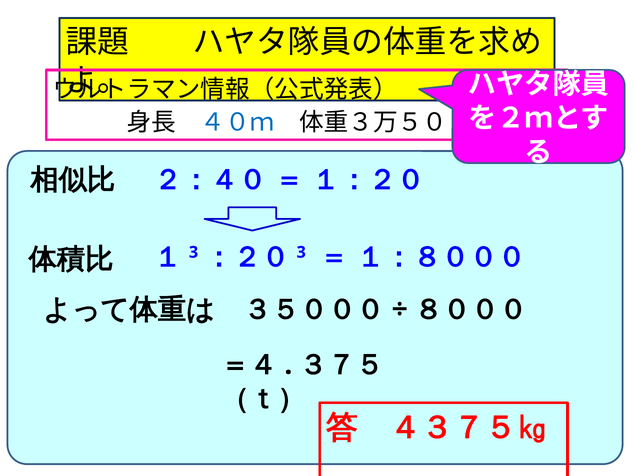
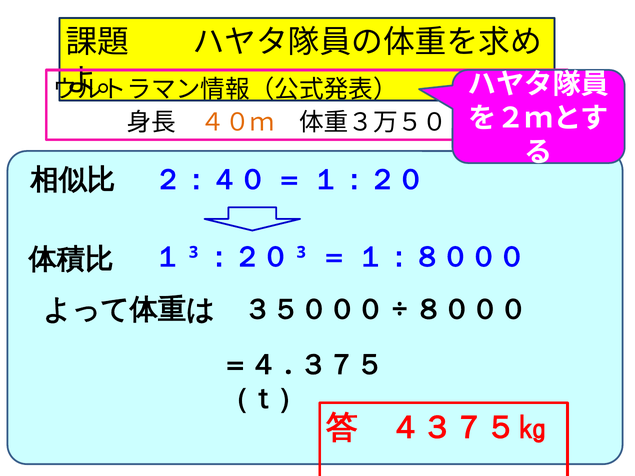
４０ｍ colour: blue -> orange
